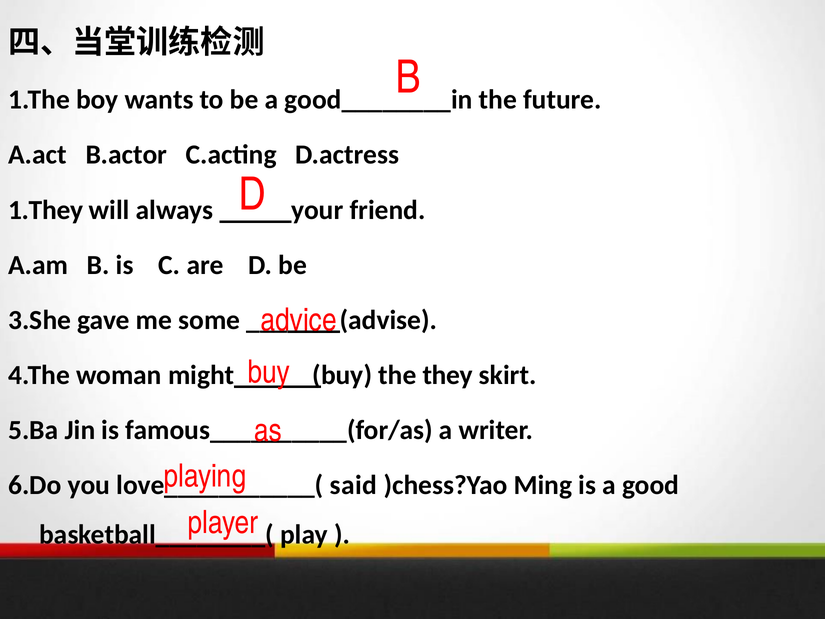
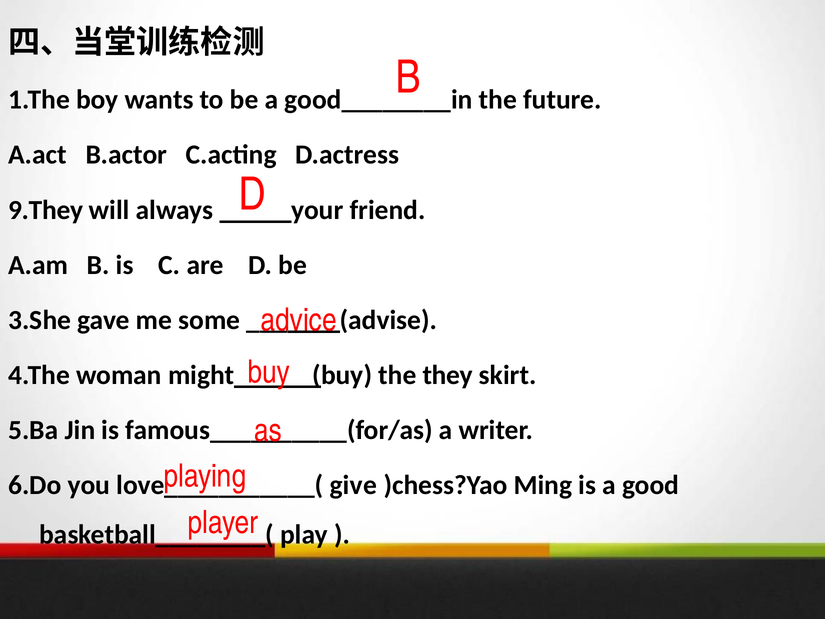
1.They: 1.They -> 9.They
said: said -> give
